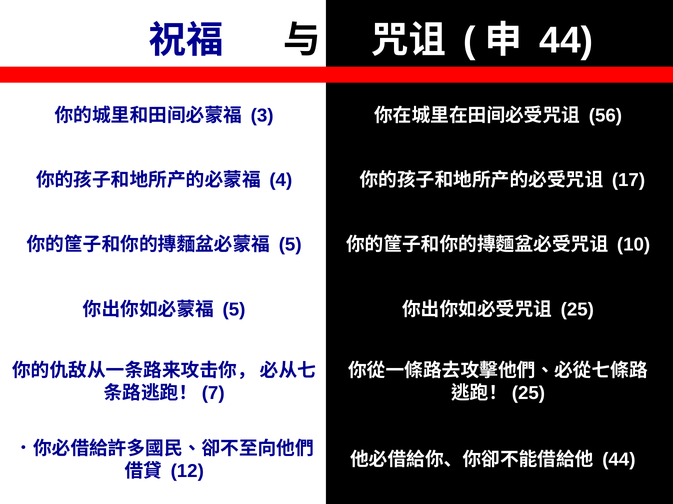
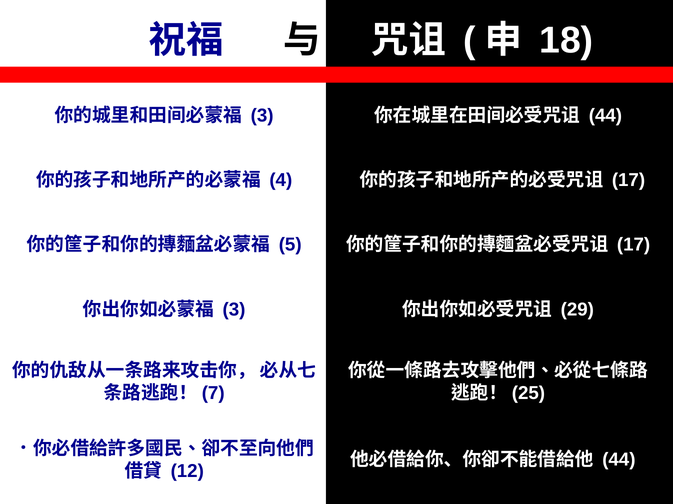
44 at (566, 40): 44 -> 18
56 at (605, 116): 56 -> 44
10 at (634, 245): 10 -> 17
5 at (234, 310): 5 -> 3
25: 25 -> 29
